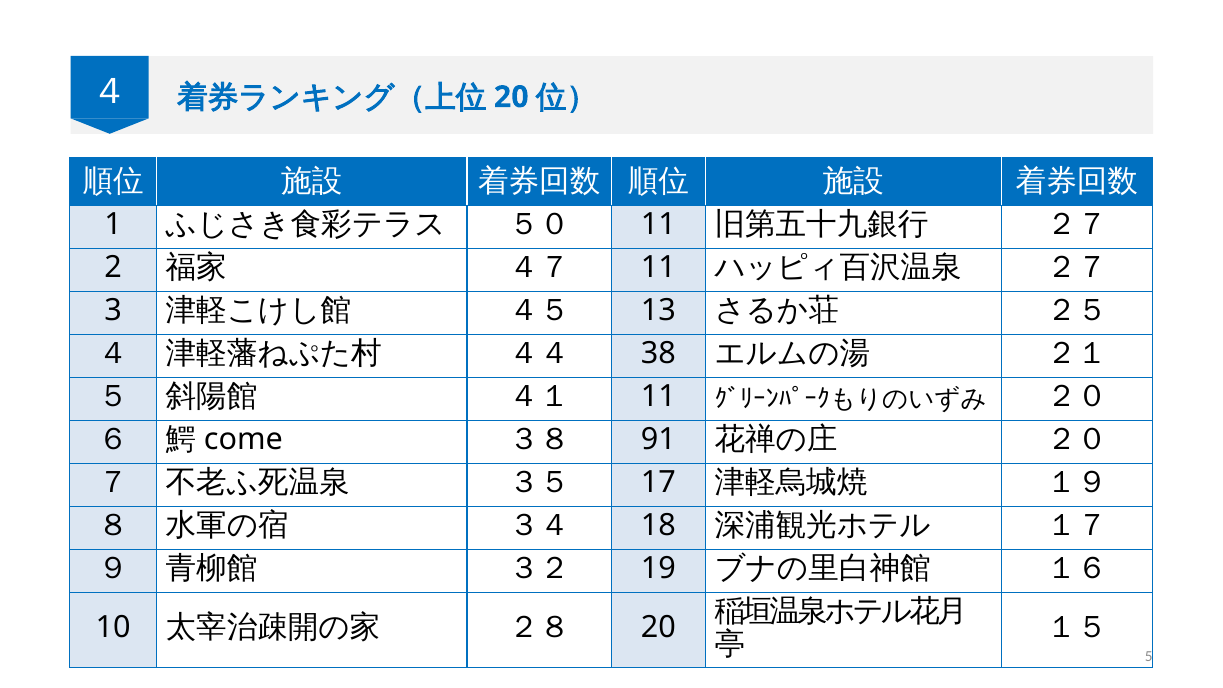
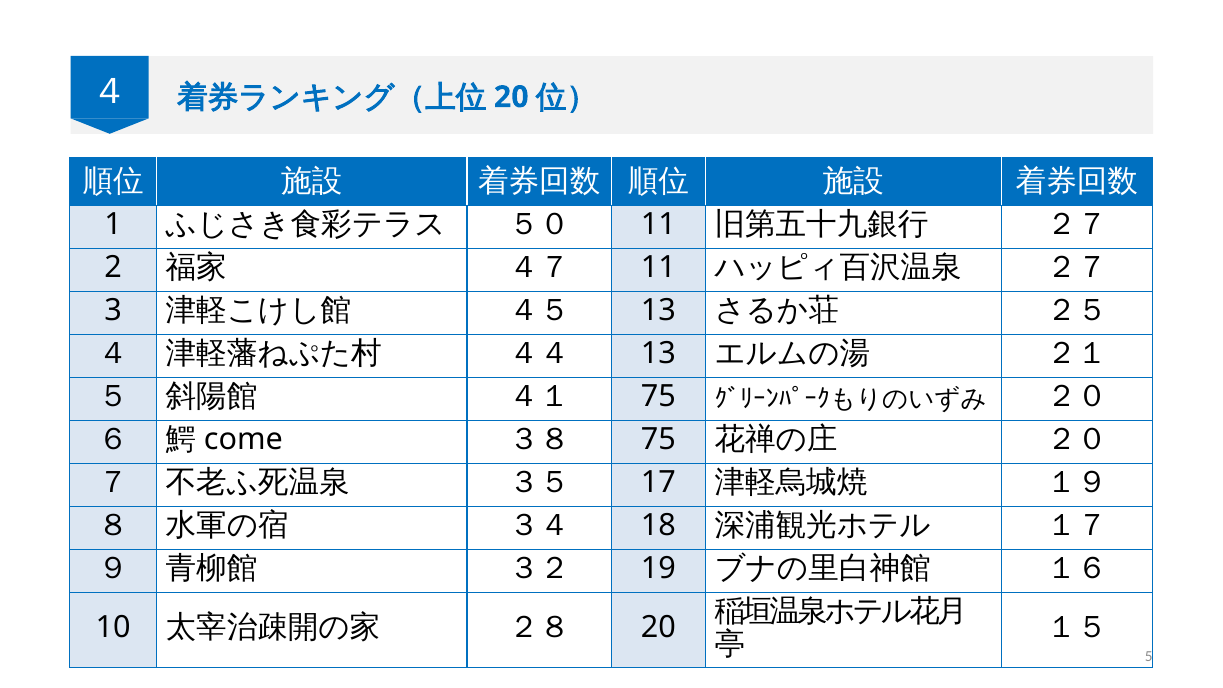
４４ 38: 38 -> 13
４１ 11: 11 -> 75
３８ 91: 91 -> 75
